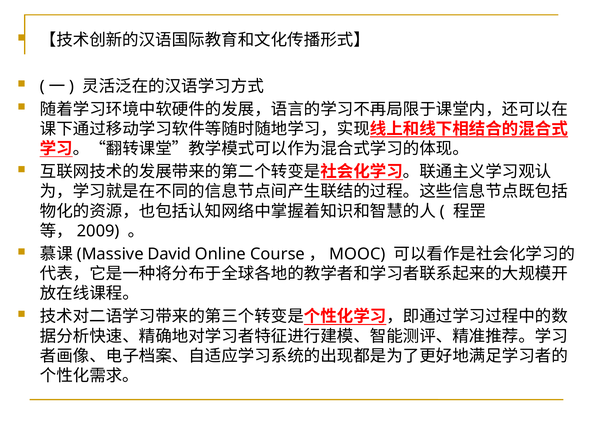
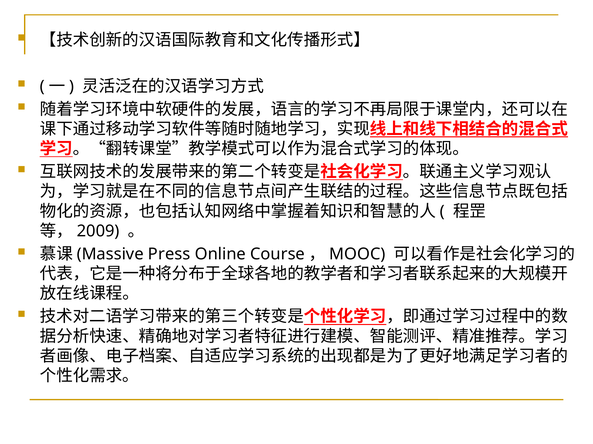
David: David -> Press
